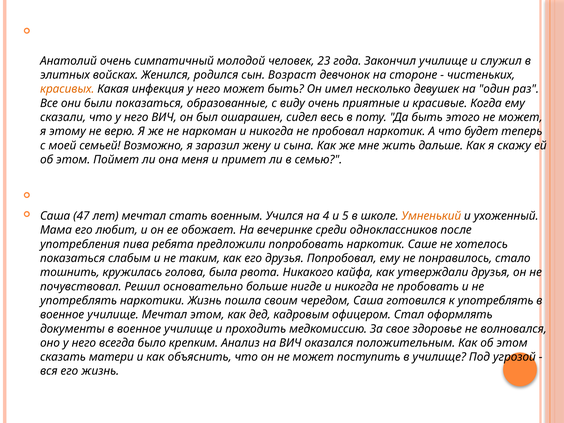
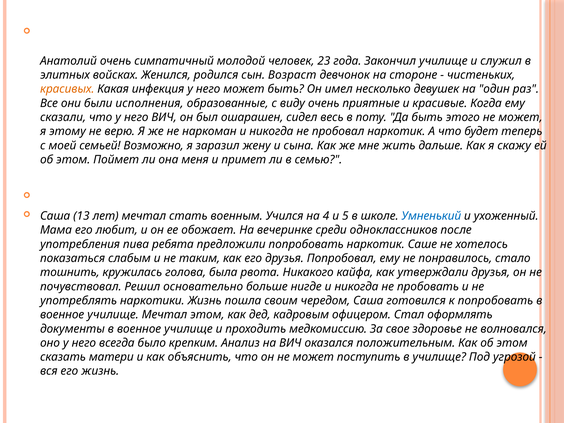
были показаться: показаться -> исполнения
47: 47 -> 13
Умненький colour: orange -> blue
к употреблять: употреблять -> попробовать
